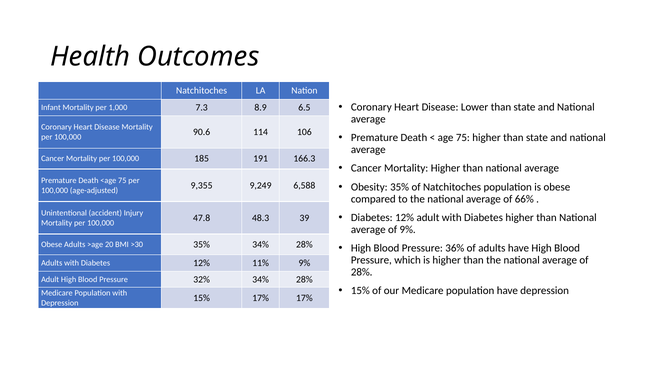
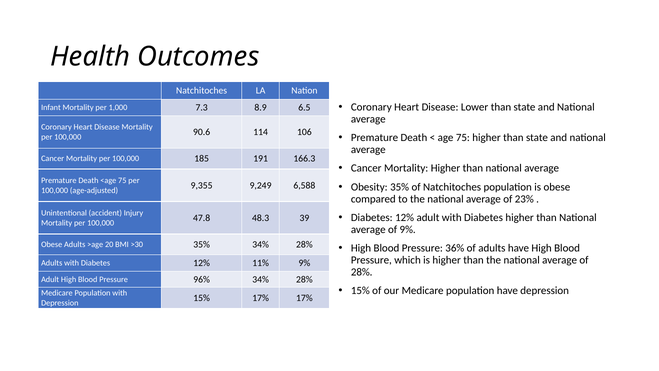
66%: 66% -> 23%
32%: 32% -> 96%
